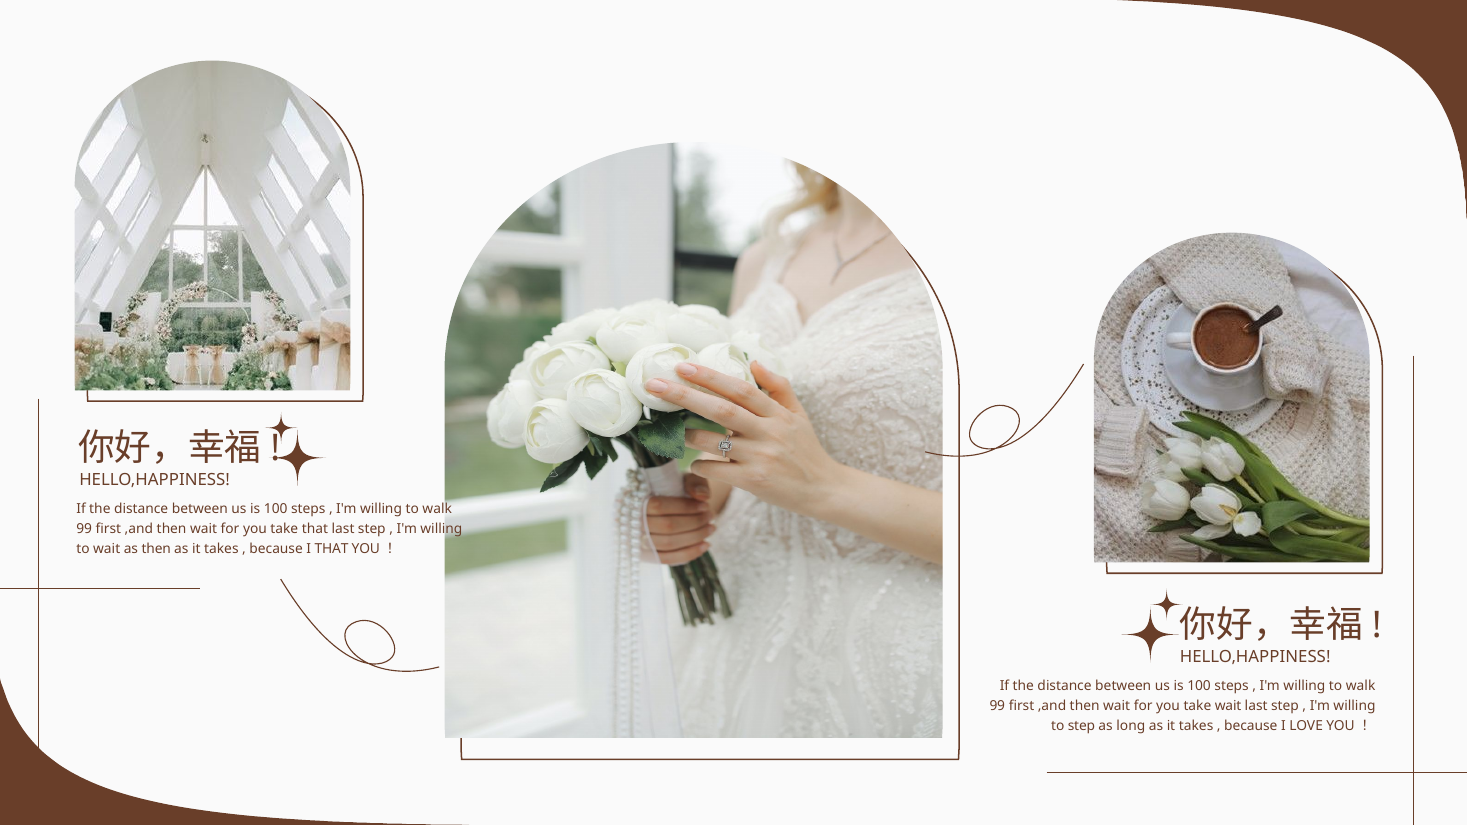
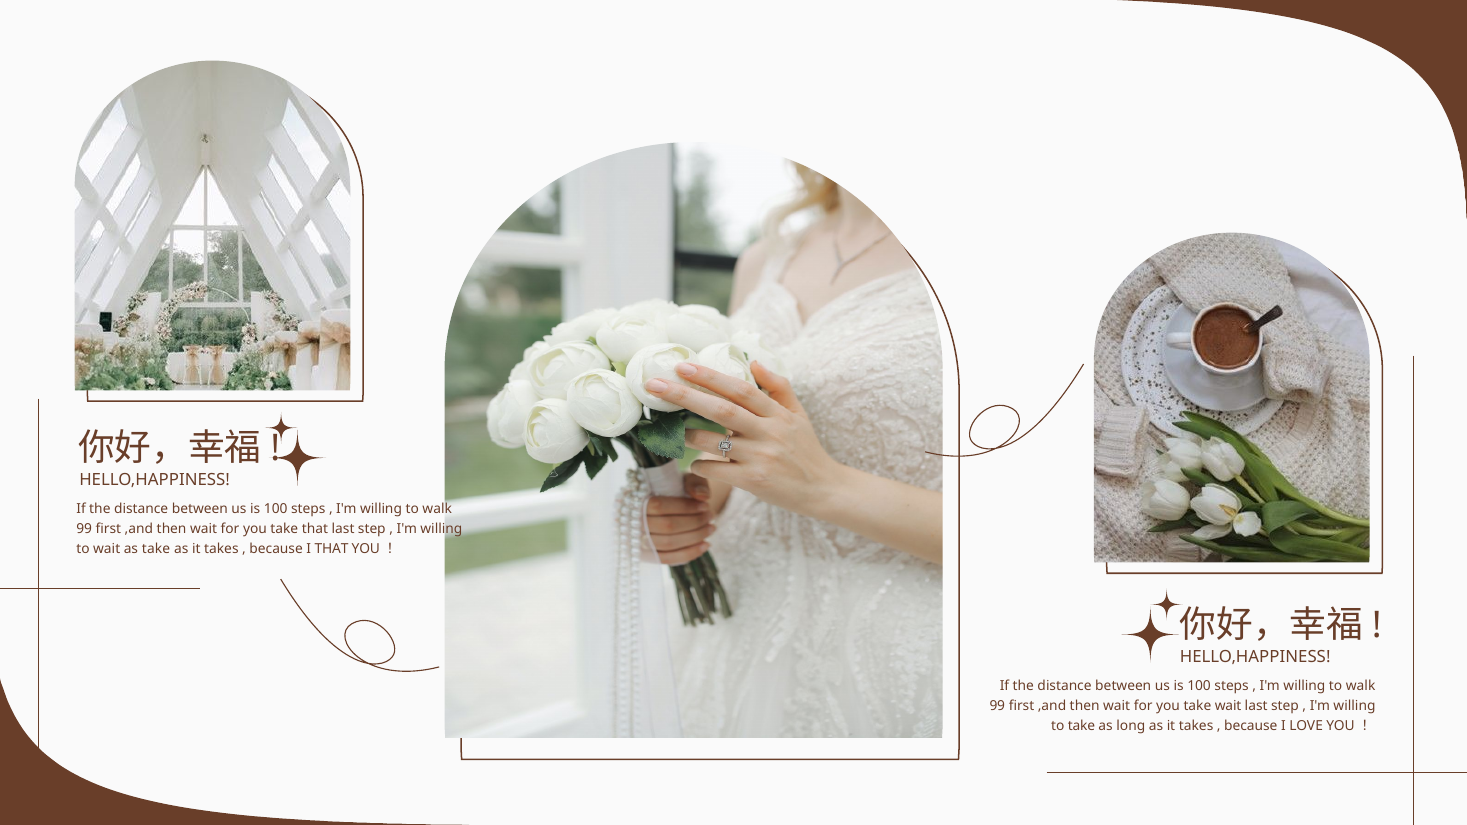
as then: then -> take
to step: step -> take
